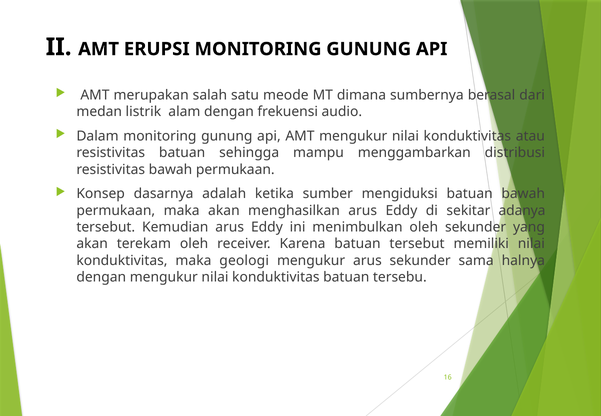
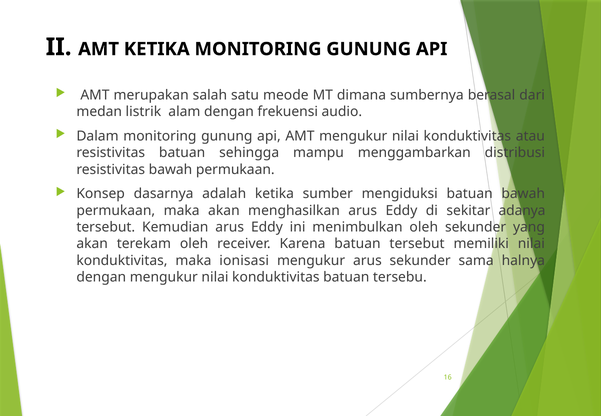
AMT ERUPSI: ERUPSI -> KETIKA
geologi: geologi -> ionisasi
